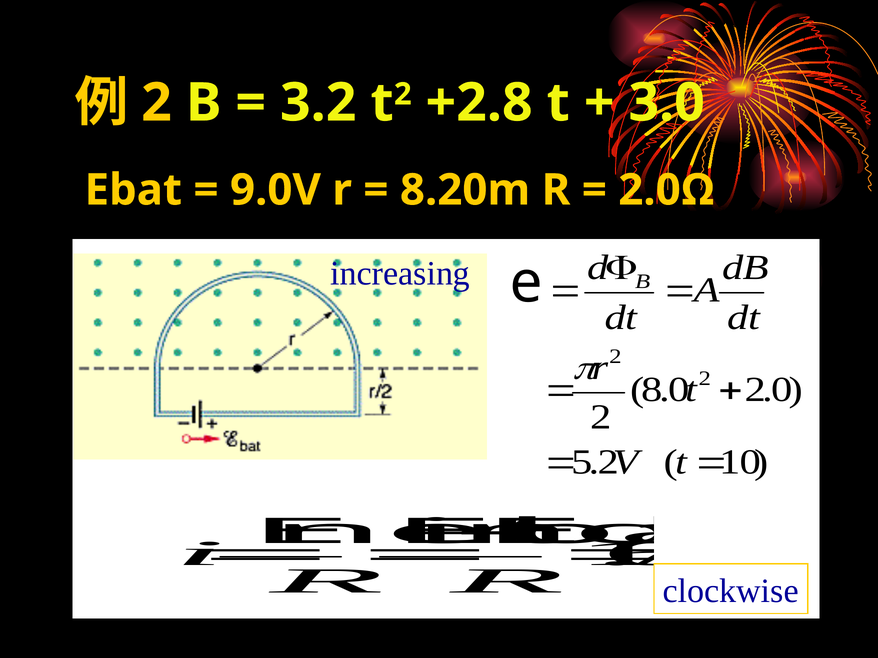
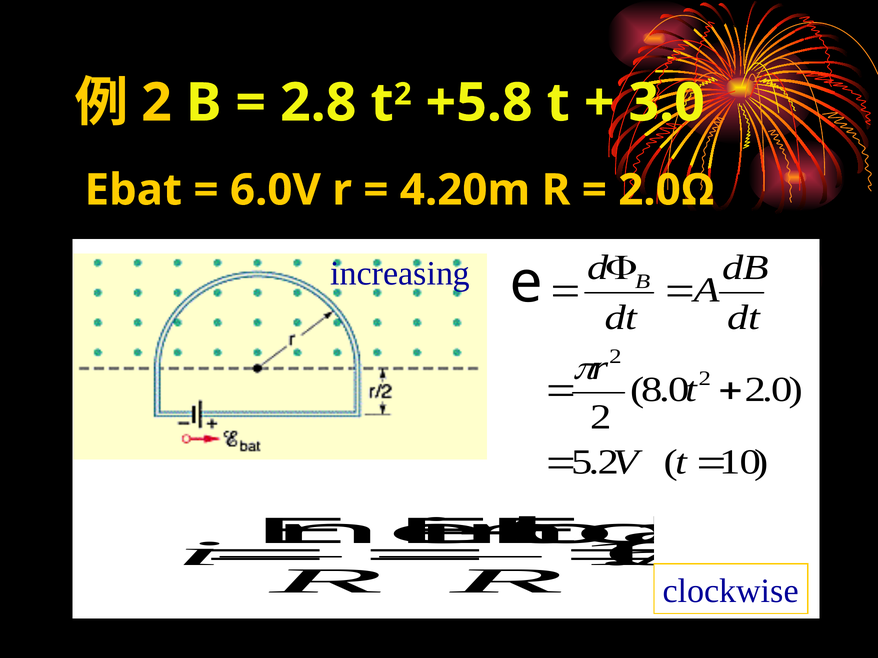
3.2: 3.2 -> 2.8
+2.8: +2.8 -> +5.8
9.0V: 9.0V -> 6.0V
8.20m: 8.20m -> 4.20m
